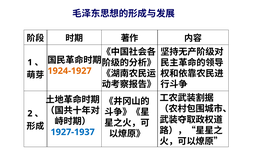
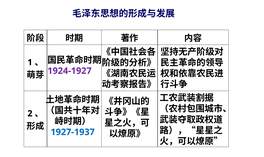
1924-1927 colour: orange -> purple
